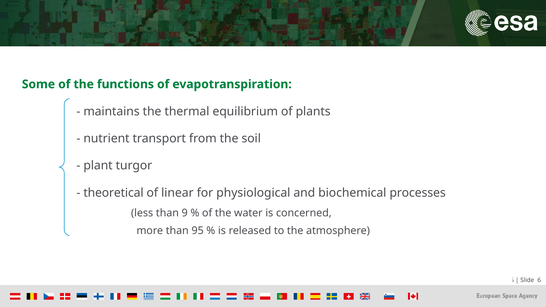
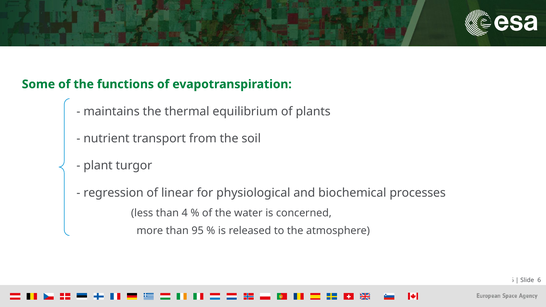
theoretical: theoretical -> regression
9: 9 -> 4
